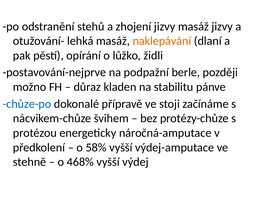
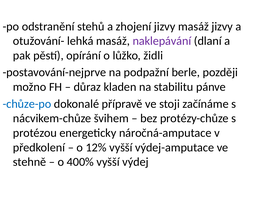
naklepávání colour: orange -> purple
58%: 58% -> 12%
468%: 468% -> 400%
